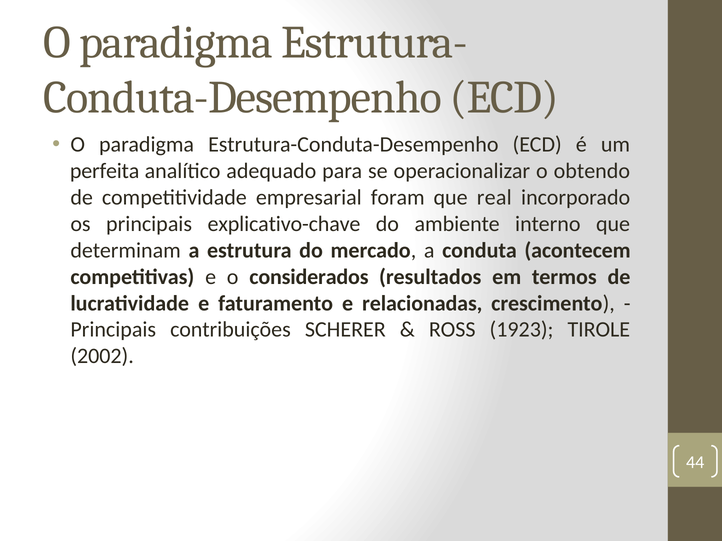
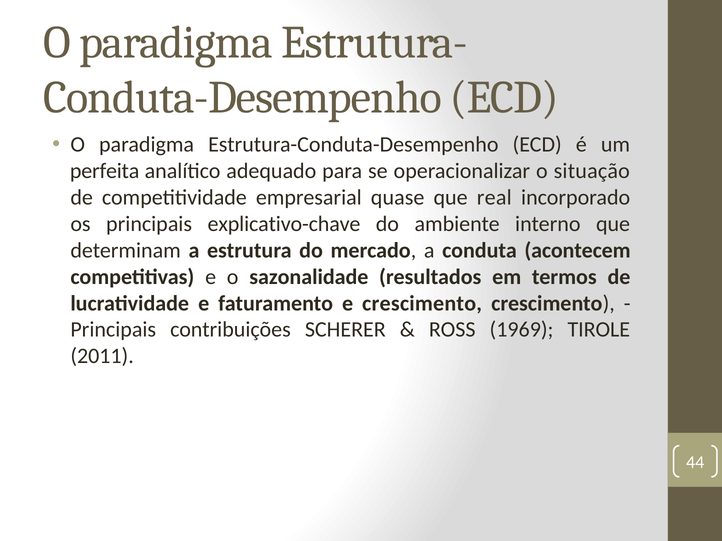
obtendo: obtendo -> situação
foram: foram -> quase
considerados: considerados -> sazonalidade
e relacionadas: relacionadas -> crescimento
1923: 1923 -> 1969
2002: 2002 -> 2011
